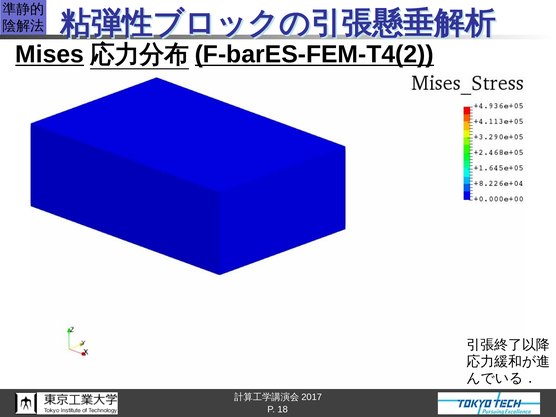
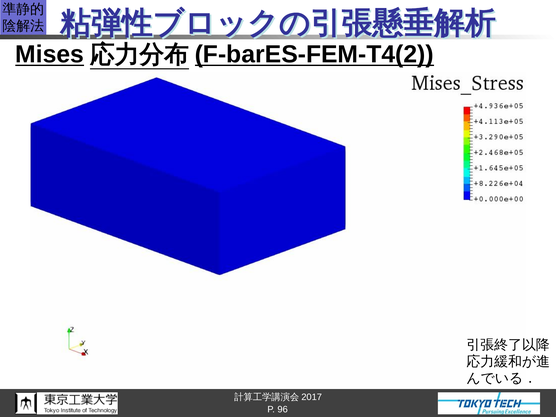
18: 18 -> 96
